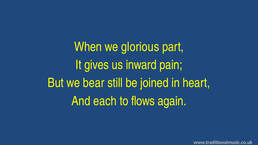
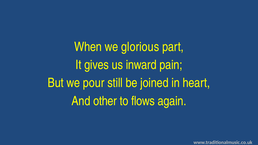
bear: bear -> pour
each: each -> other
